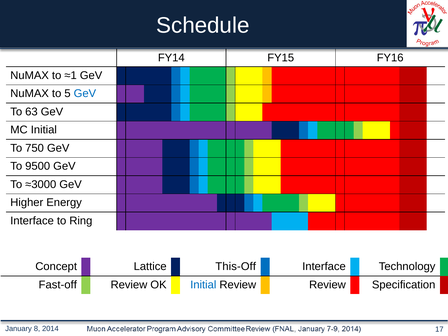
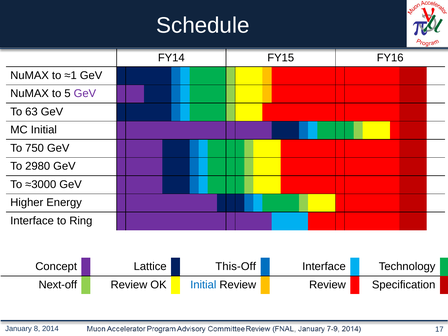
GeV at (85, 94) colour: blue -> purple
9500: 9500 -> 2980
Fast-off: Fast-off -> Next-off
